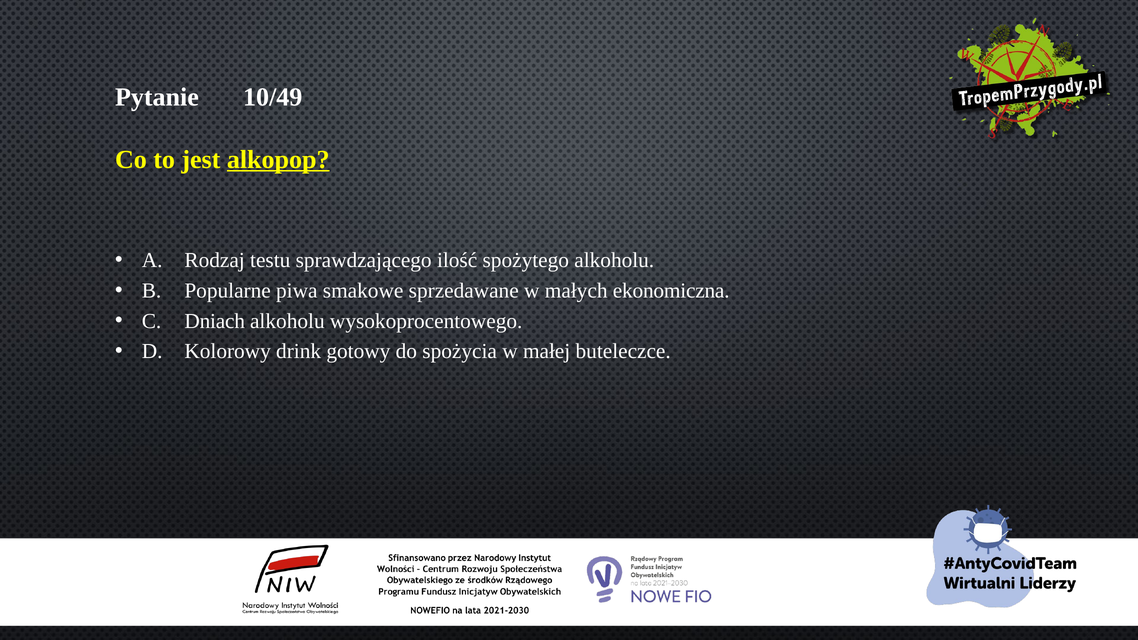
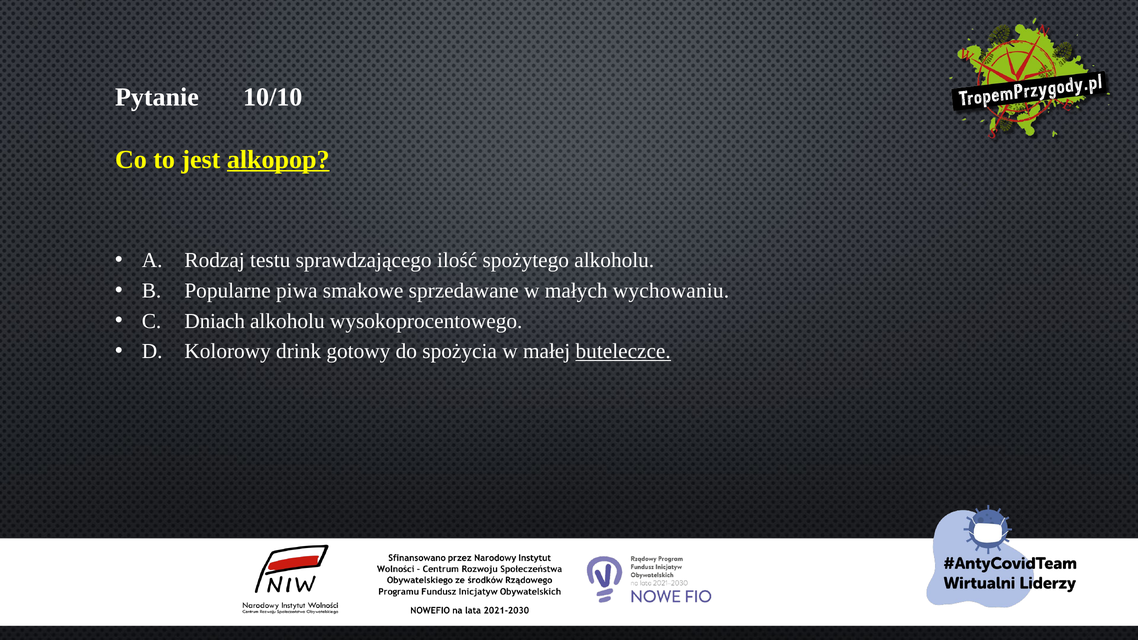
10/49: 10/49 -> 10/10
ekonomiczna: ekonomiczna -> wychowaniu
buteleczce underline: none -> present
